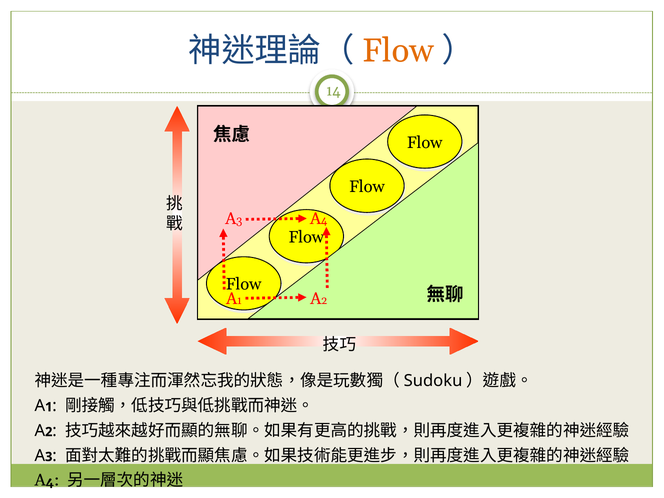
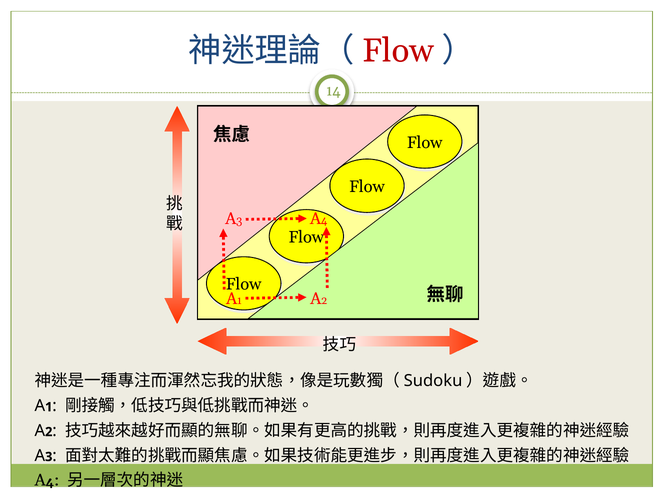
Flow at (398, 51) colour: orange -> red
